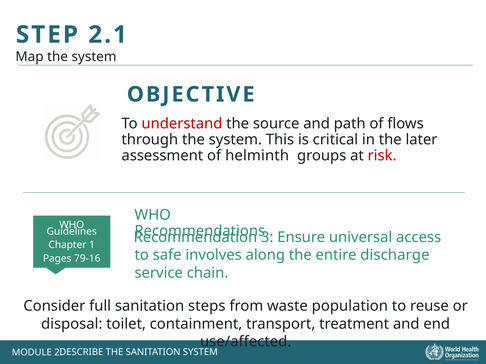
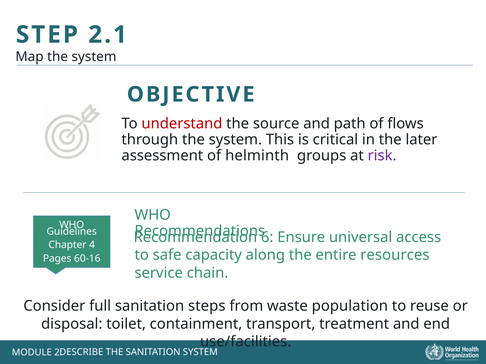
risk colour: red -> purple
3: 3 -> 6
1: 1 -> 4
involves: involves -> capacity
discharge: discharge -> resources
79-16: 79-16 -> 60-16
use/affected: use/affected -> use/facilities
